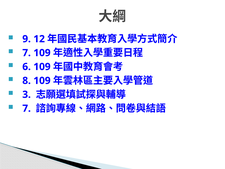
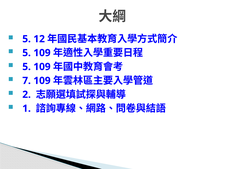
9 at (27, 39): 9 -> 5
7 at (27, 53): 7 -> 5
6 at (27, 67): 6 -> 5
8: 8 -> 7
3: 3 -> 2
7 at (27, 108): 7 -> 1
